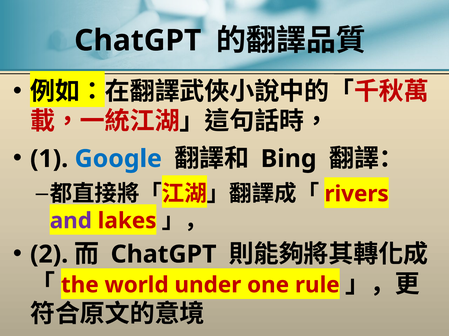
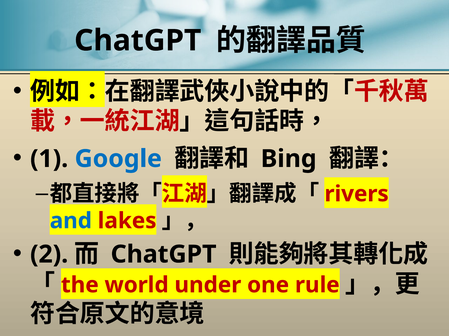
and colour: purple -> blue
